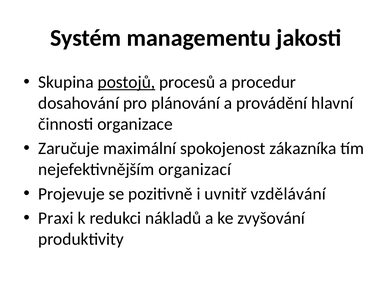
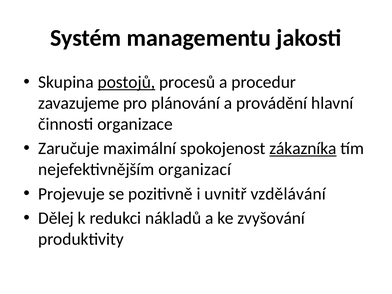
dosahování: dosahování -> zavazujeme
zákazníka underline: none -> present
Praxi: Praxi -> Dělej
